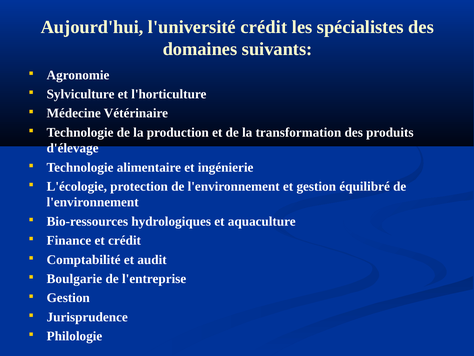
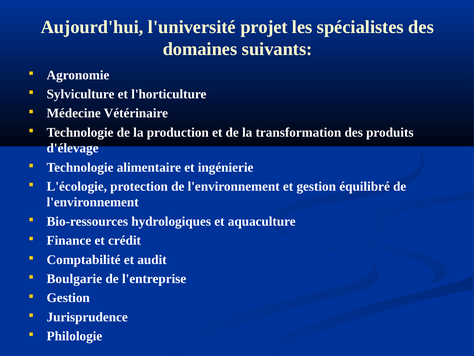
l'université crédit: crédit -> projet
